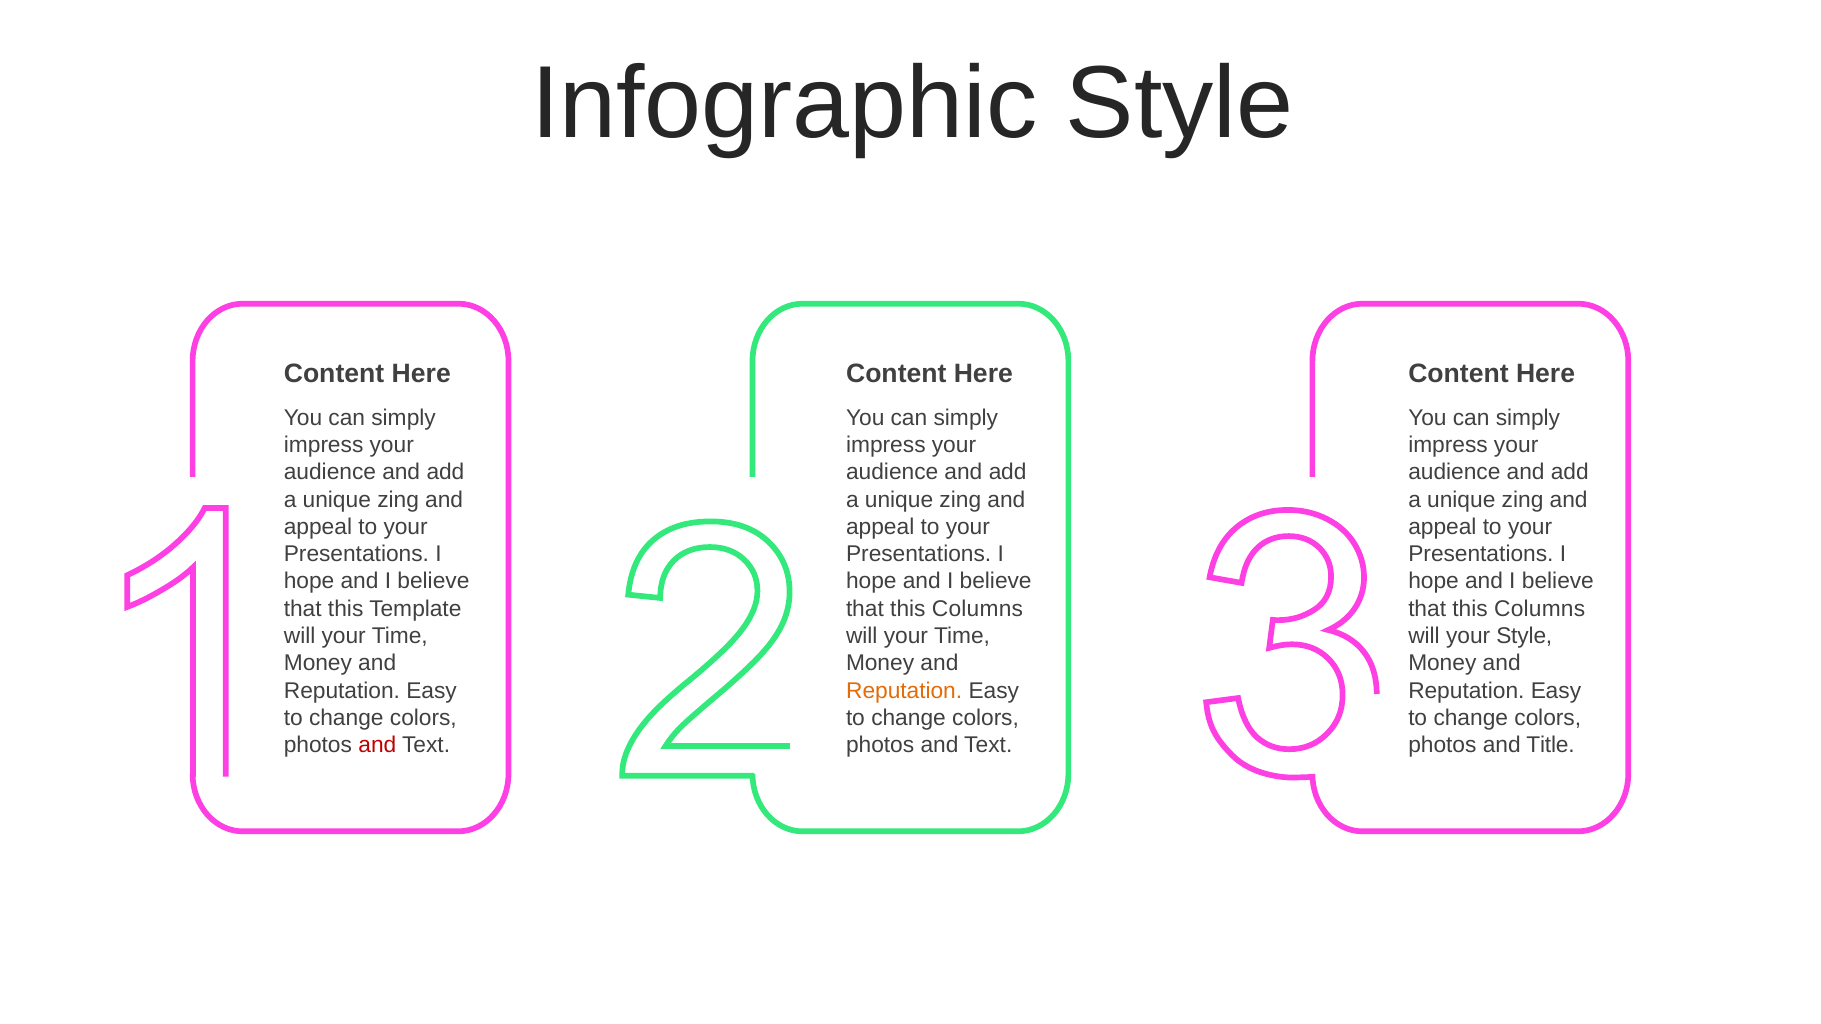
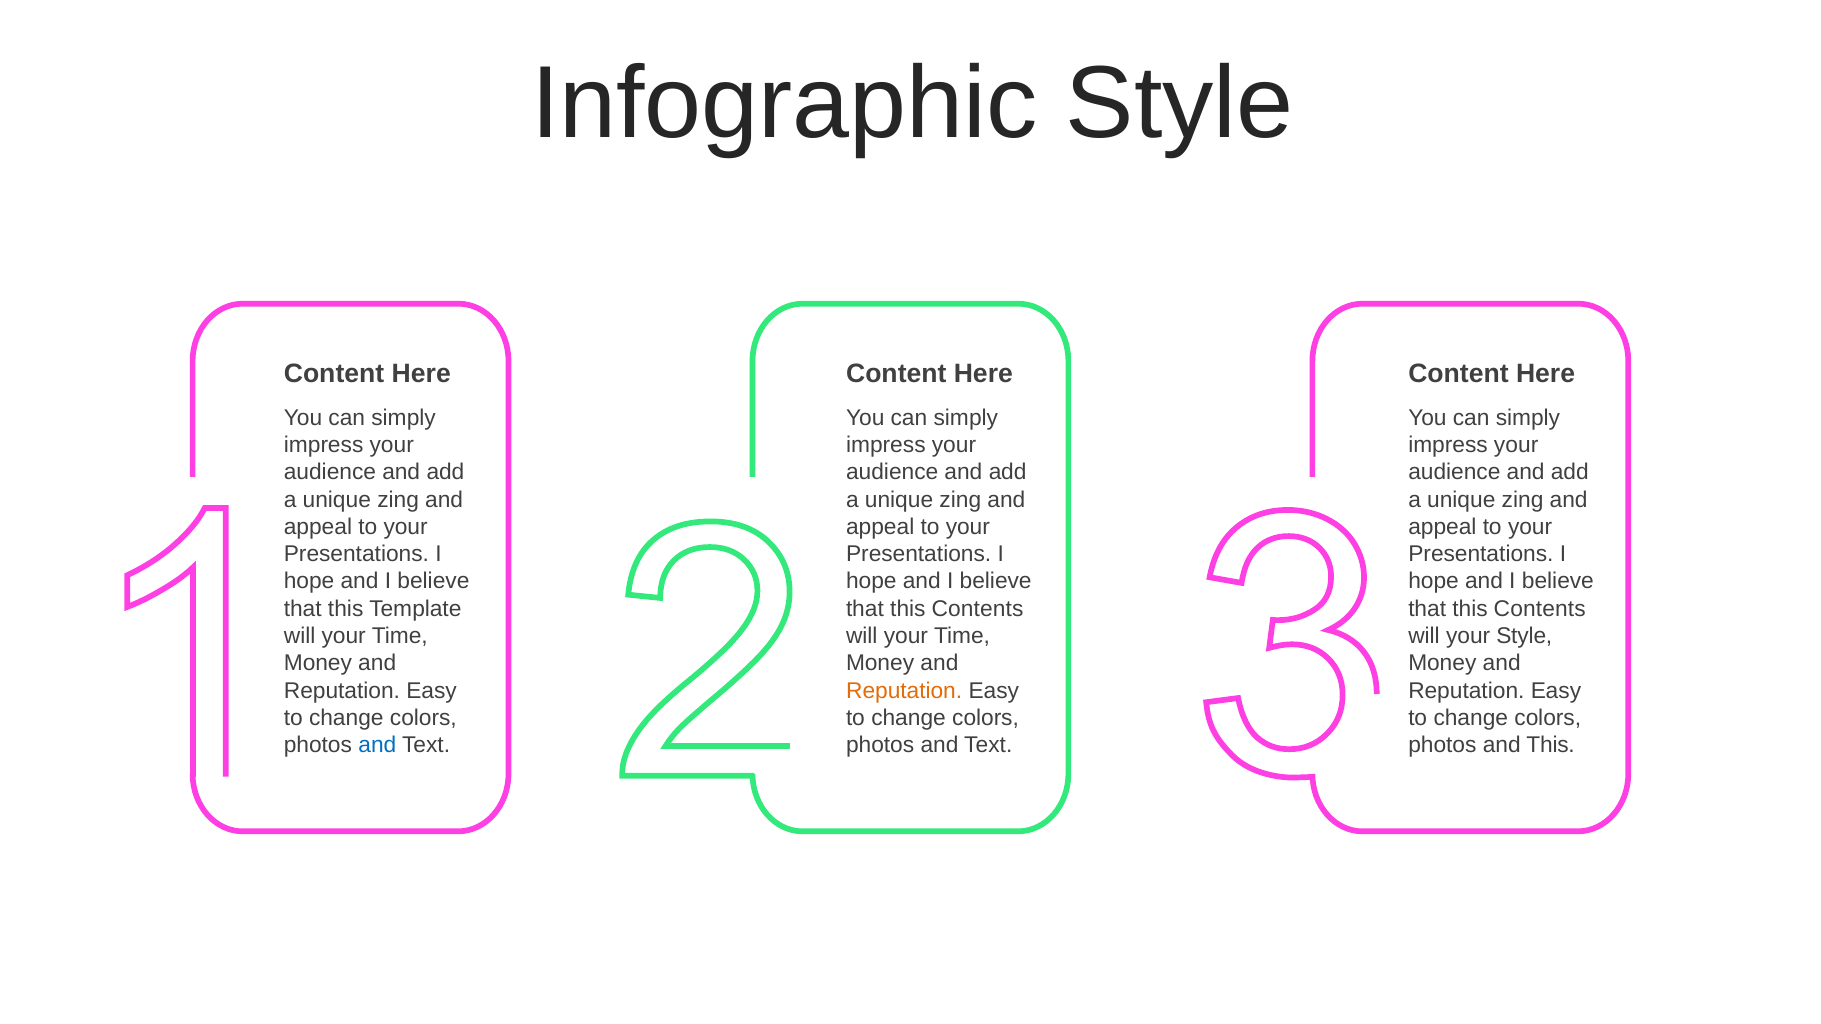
Columns at (977, 609): Columns -> Contents
Columns at (1540, 609): Columns -> Contents
and at (377, 745) colour: red -> blue
and Title: Title -> This
